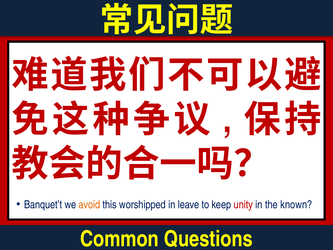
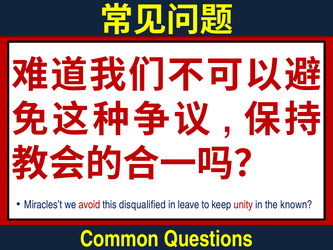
Banquet’t: Banquet’t -> Miracles’t
avoid colour: orange -> red
worshipped: worshipped -> disqualified
